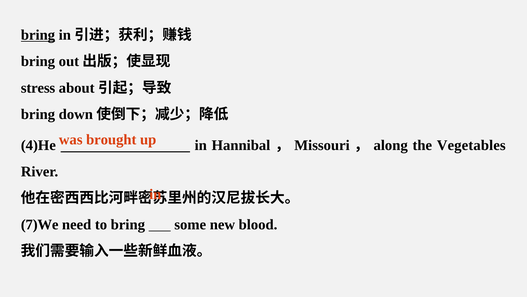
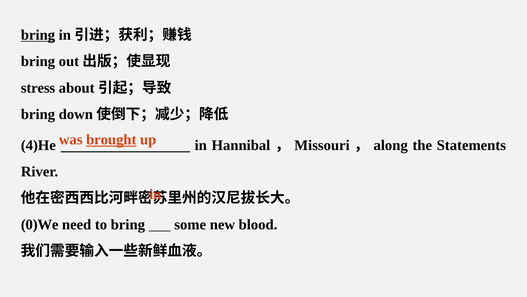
brought underline: none -> present
Vegetables: Vegetables -> Statements
7)We: 7)We -> 0)We
